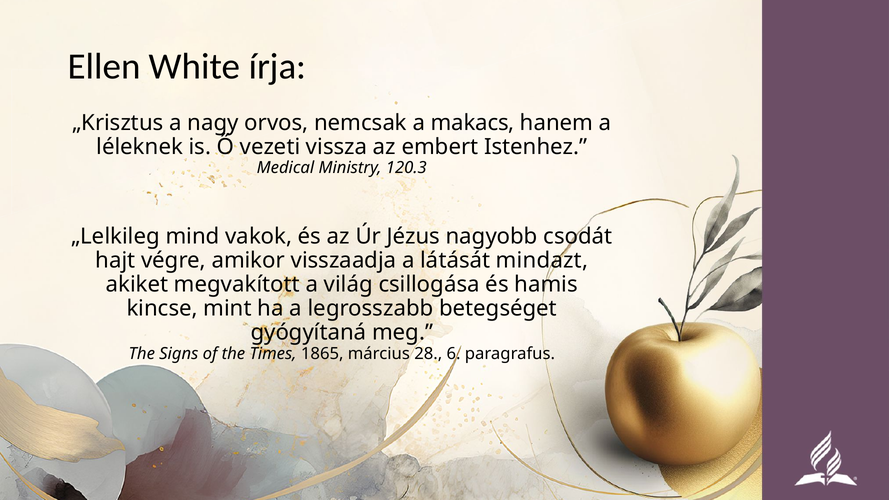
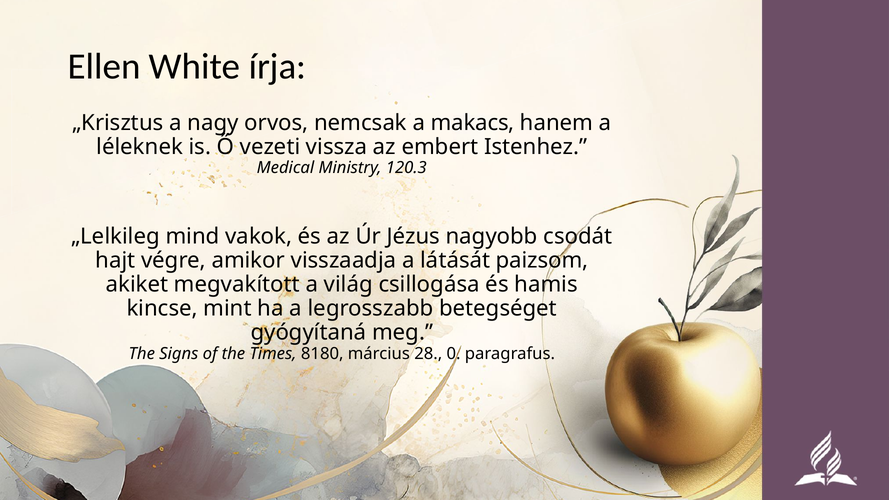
mindazt: mindazt -> paizsom
1865: 1865 -> 8180
6: 6 -> 0
